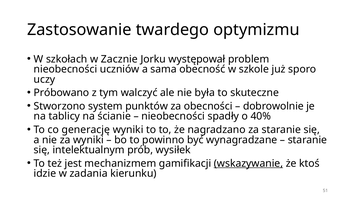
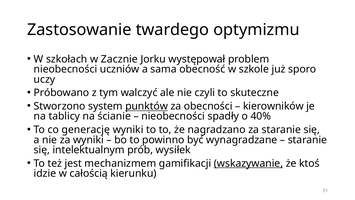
była: była -> czyli
punktów underline: none -> present
dobrowolnie: dobrowolnie -> kierowników
zadania: zadania -> całością
